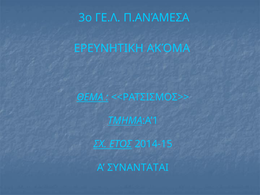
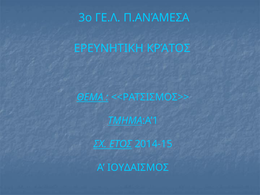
ΑΚΌΜΑ: ΑΚΌΜΑ -> ΚΡΆΤΟΣ
ΣΥΝΑΝΤΑΤΑΙ: ΣΥΝΑΝΤΑΤΑΙ -> ΙΟΥΔΑΙΣΜΟΣ
